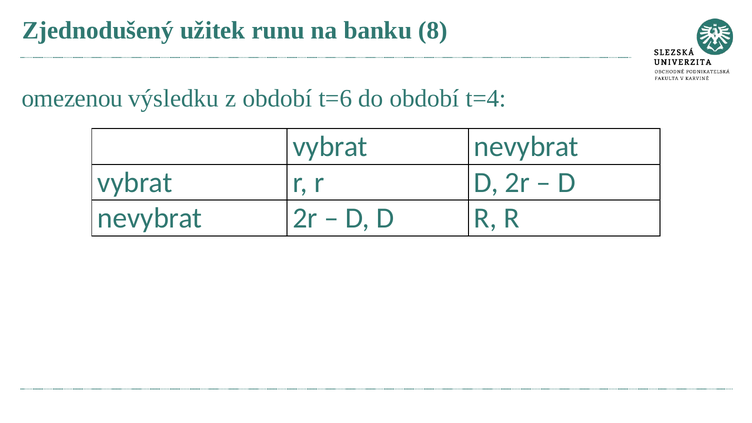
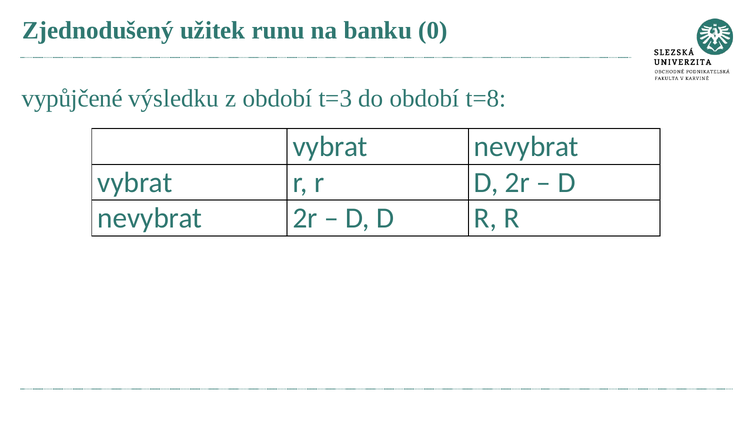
8: 8 -> 0
omezenou: omezenou -> vypůjčené
t=6: t=6 -> t=3
t=4: t=4 -> t=8
